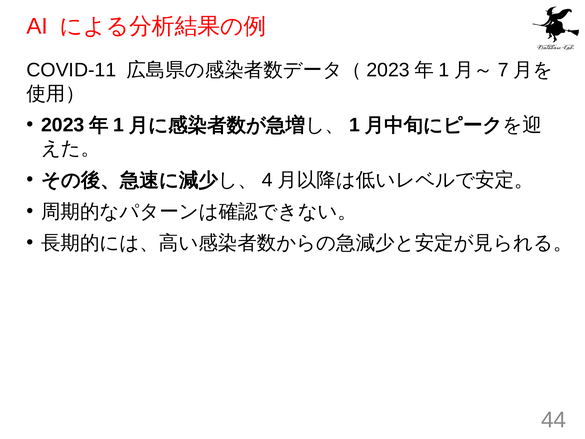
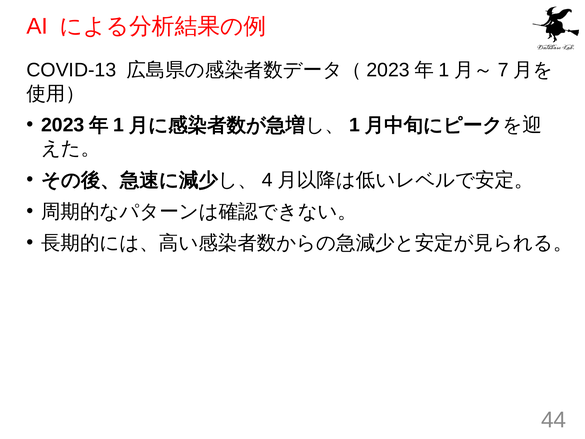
COVID-11: COVID-11 -> COVID-13
